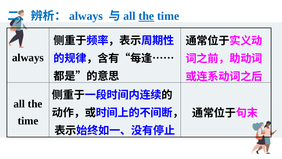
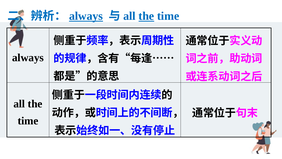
always at (86, 16) underline: none -> present
